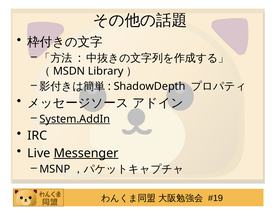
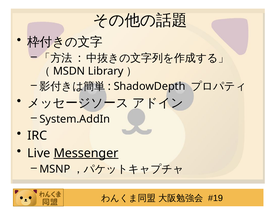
System.AddIn underline: present -> none
